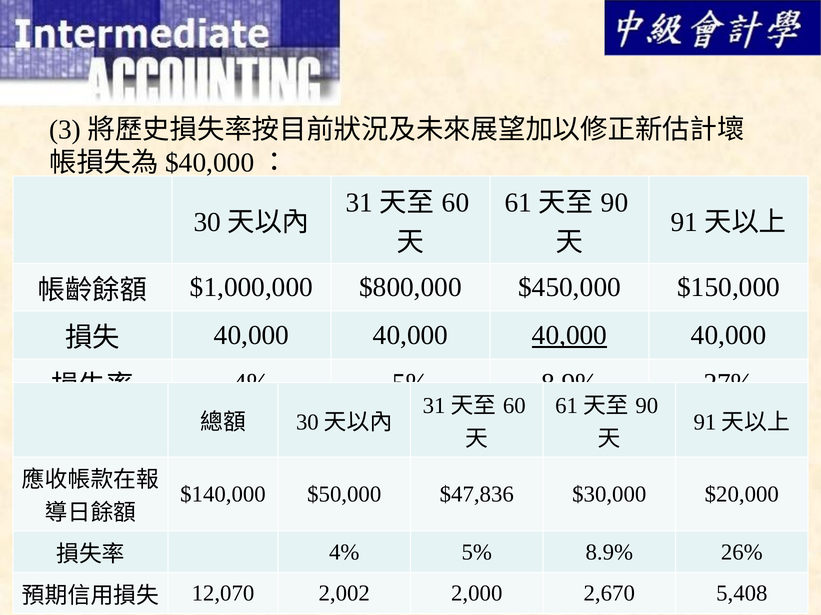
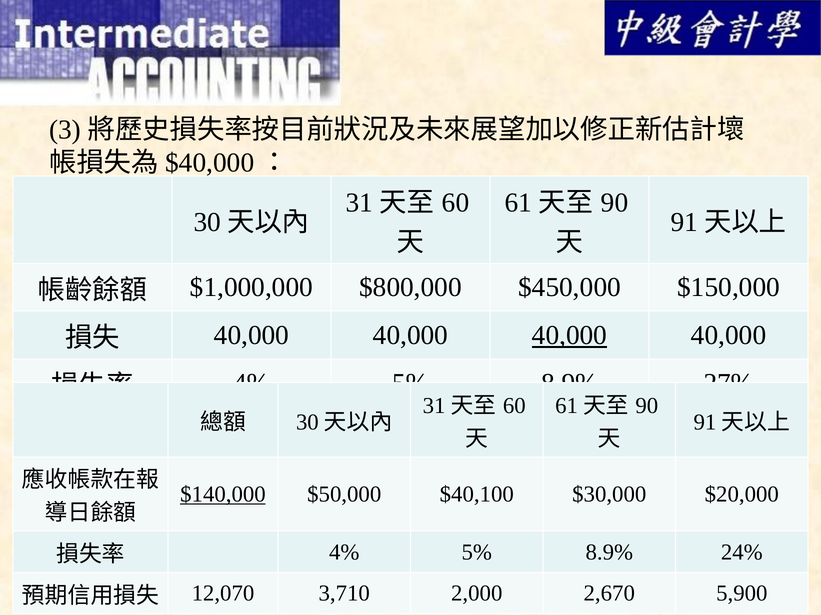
$140,000 underline: none -> present
$47,836: $47,836 -> $40,100
26%: 26% -> 24%
2,002: 2,002 -> 3,710
5,408: 5,408 -> 5,900
